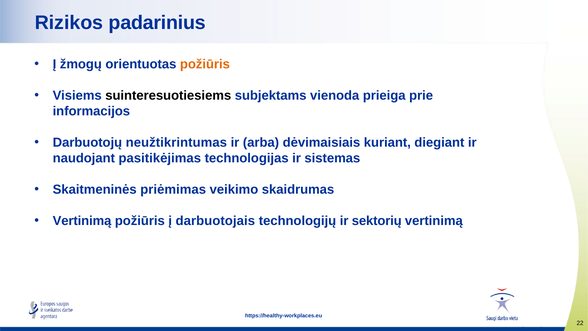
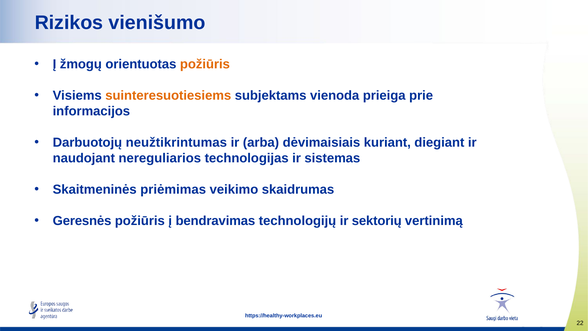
padarinius: padarinius -> vienišumo
suinteresuotiesiems colour: black -> orange
pasitikėjimas: pasitikėjimas -> nereguliarios
Vertinimą at (82, 221): Vertinimą -> Geresnės
darbuotojais: darbuotojais -> bendravimas
